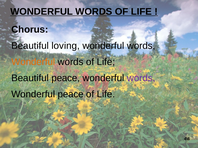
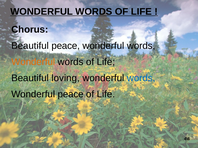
Beautiful loving: loving -> peace
Beautiful peace: peace -> loving
words at (141, 78) colour: purple -> blue
